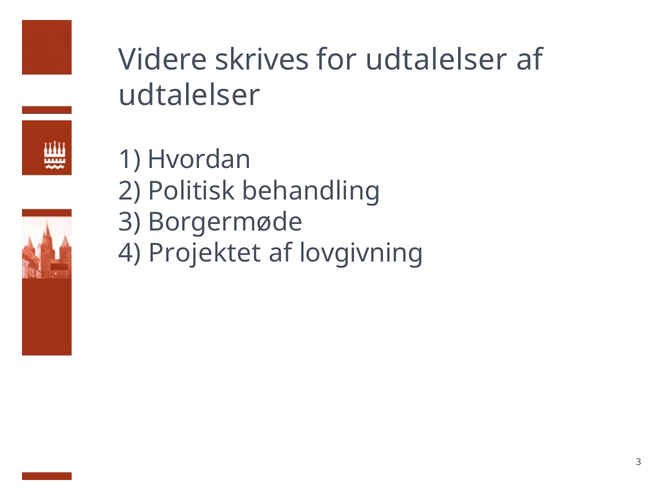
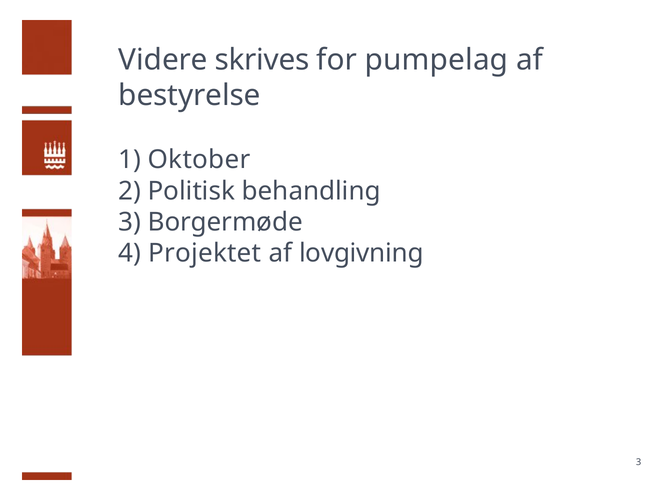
for udtalelser: udtalelser -> pumpelag
udtalelser at (189, 96): udtalelser -> bestyrelse
Hvordan: Hvordan -> Oktober
